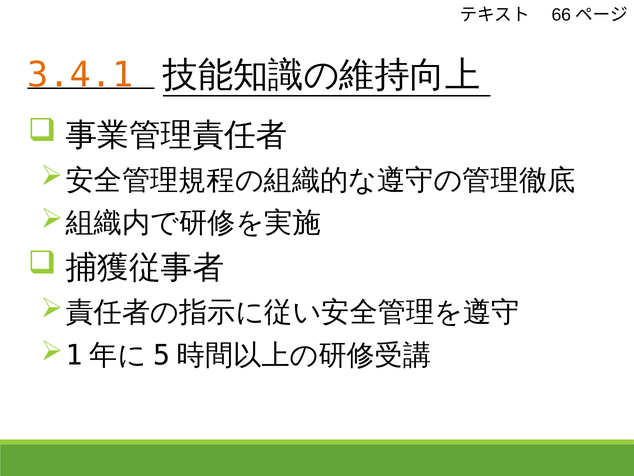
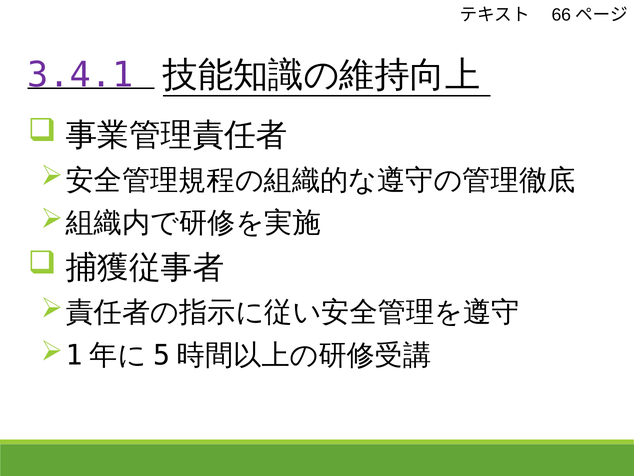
3.4.1 colour: orange -> purple
